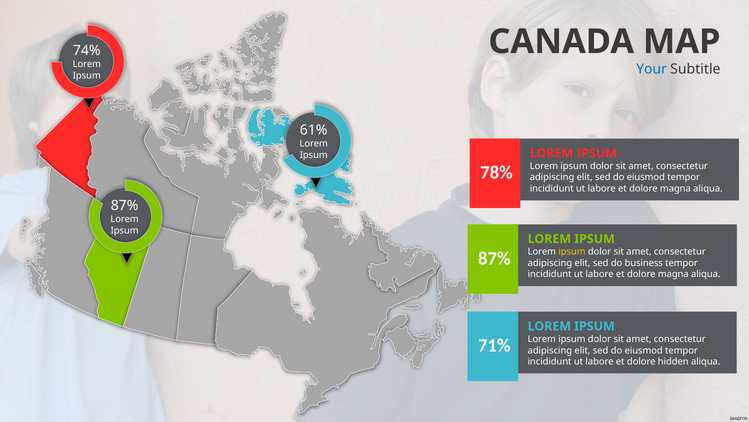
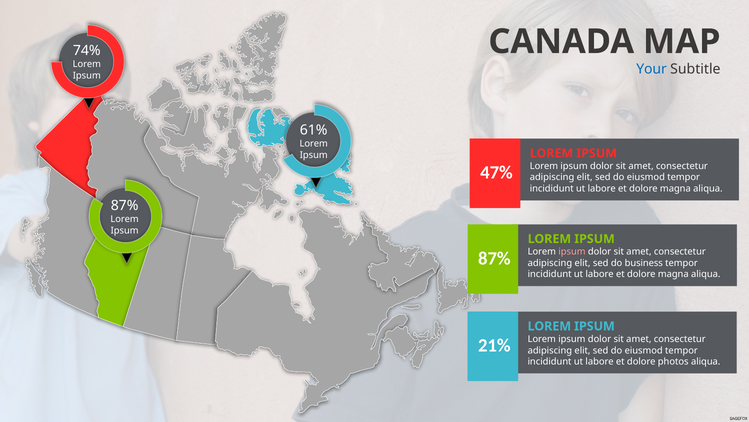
78%: 78% -> 47%
ipsum at (572, 251) colour: yellow -> pink
71%: 71% -> 21%
hidden: hidden -> photos
